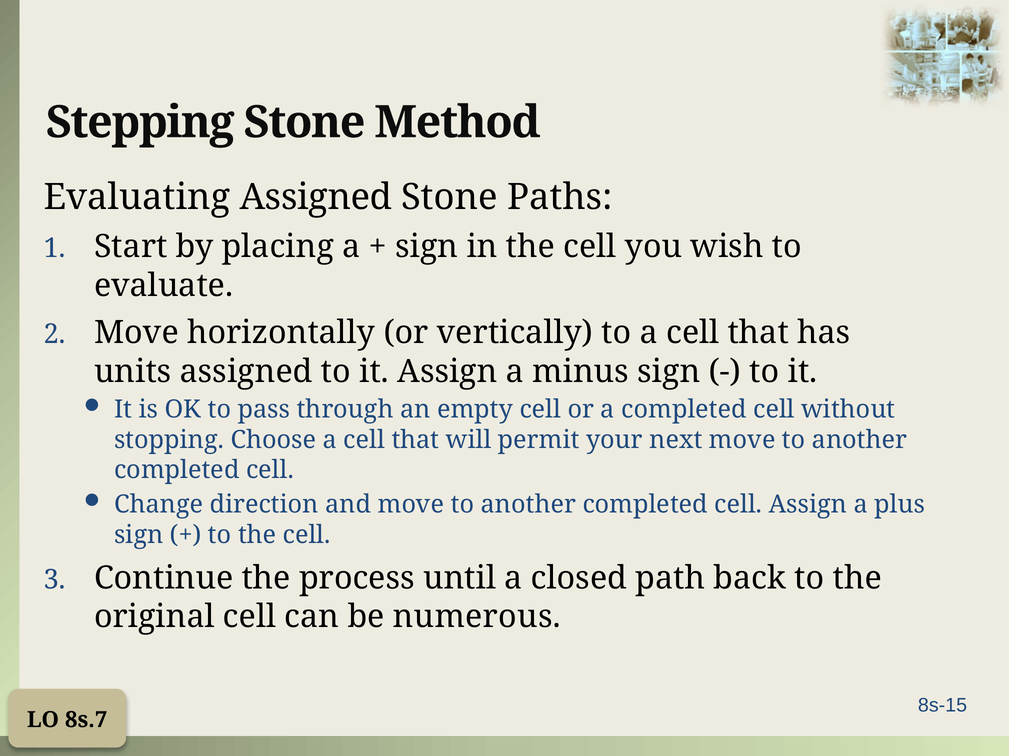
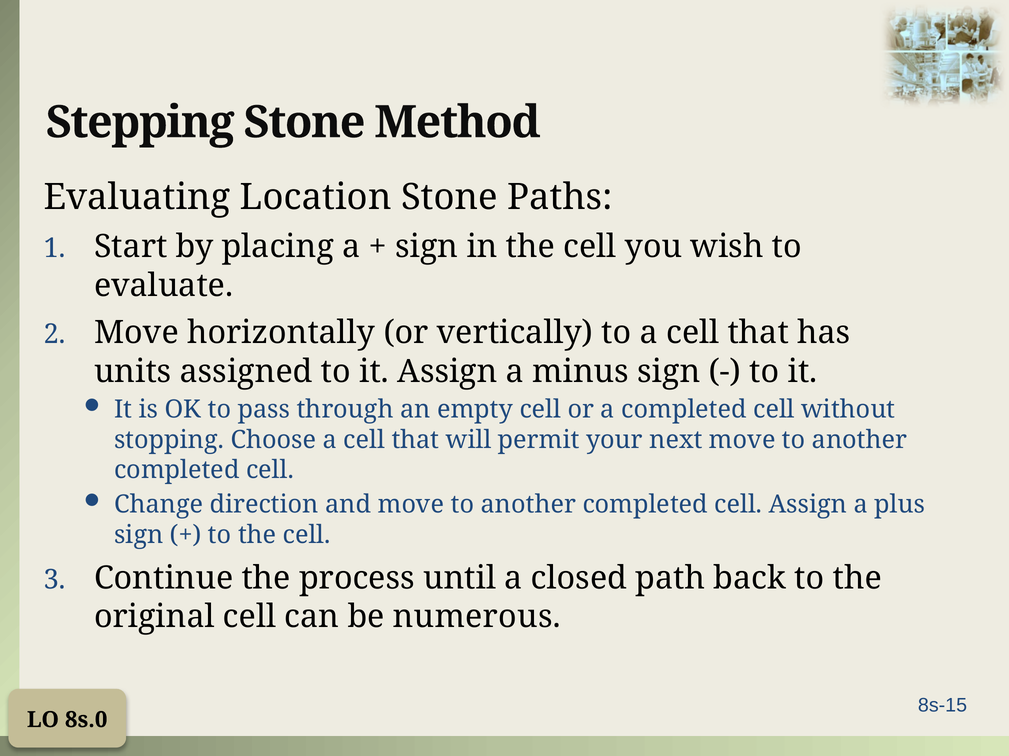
Evaluating Assigned: Assigned -> Location
8s.7: 8s.7 -> 8s.0
